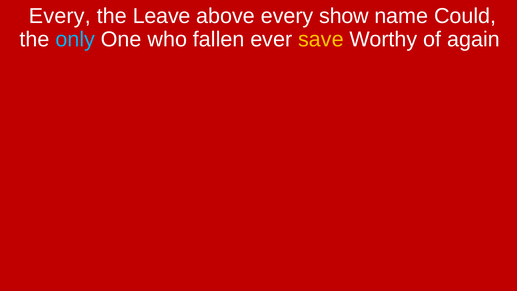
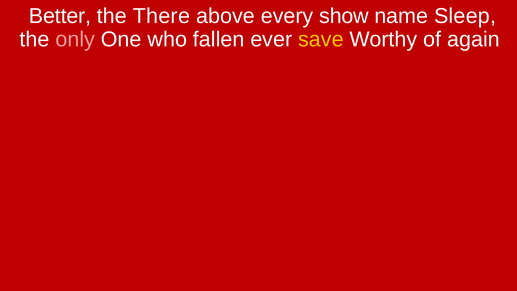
Every at (60, 16): Every -> Better
Leave: Leave -> There
Could: Could -> Sleep
only colour: light blue -> pink
